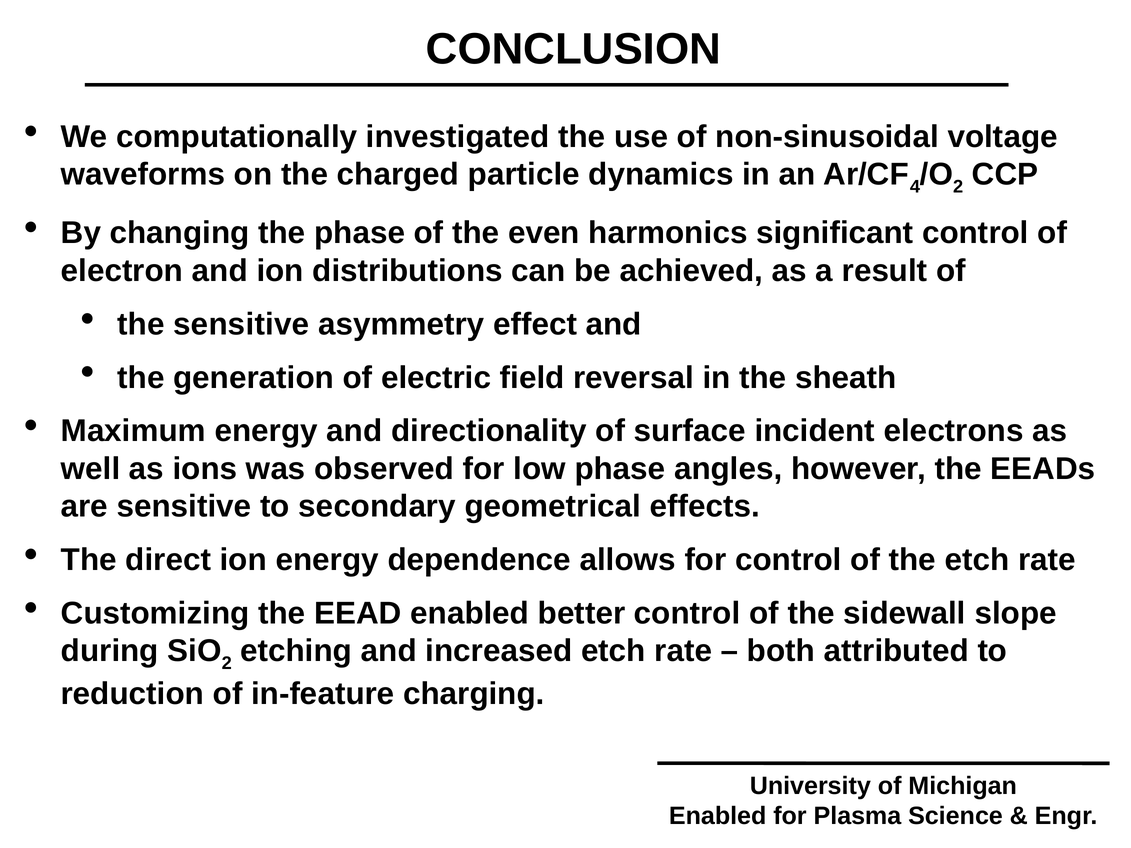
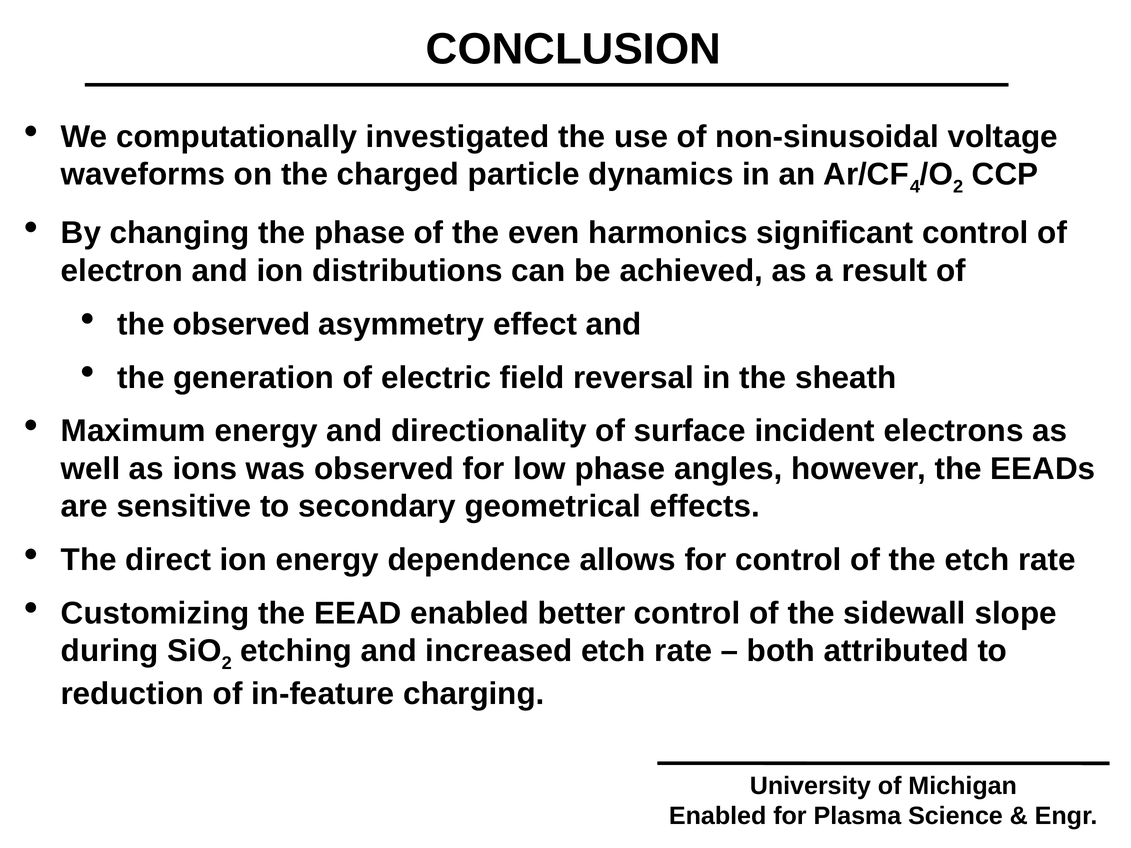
the sensitive: sensitive -> observed
